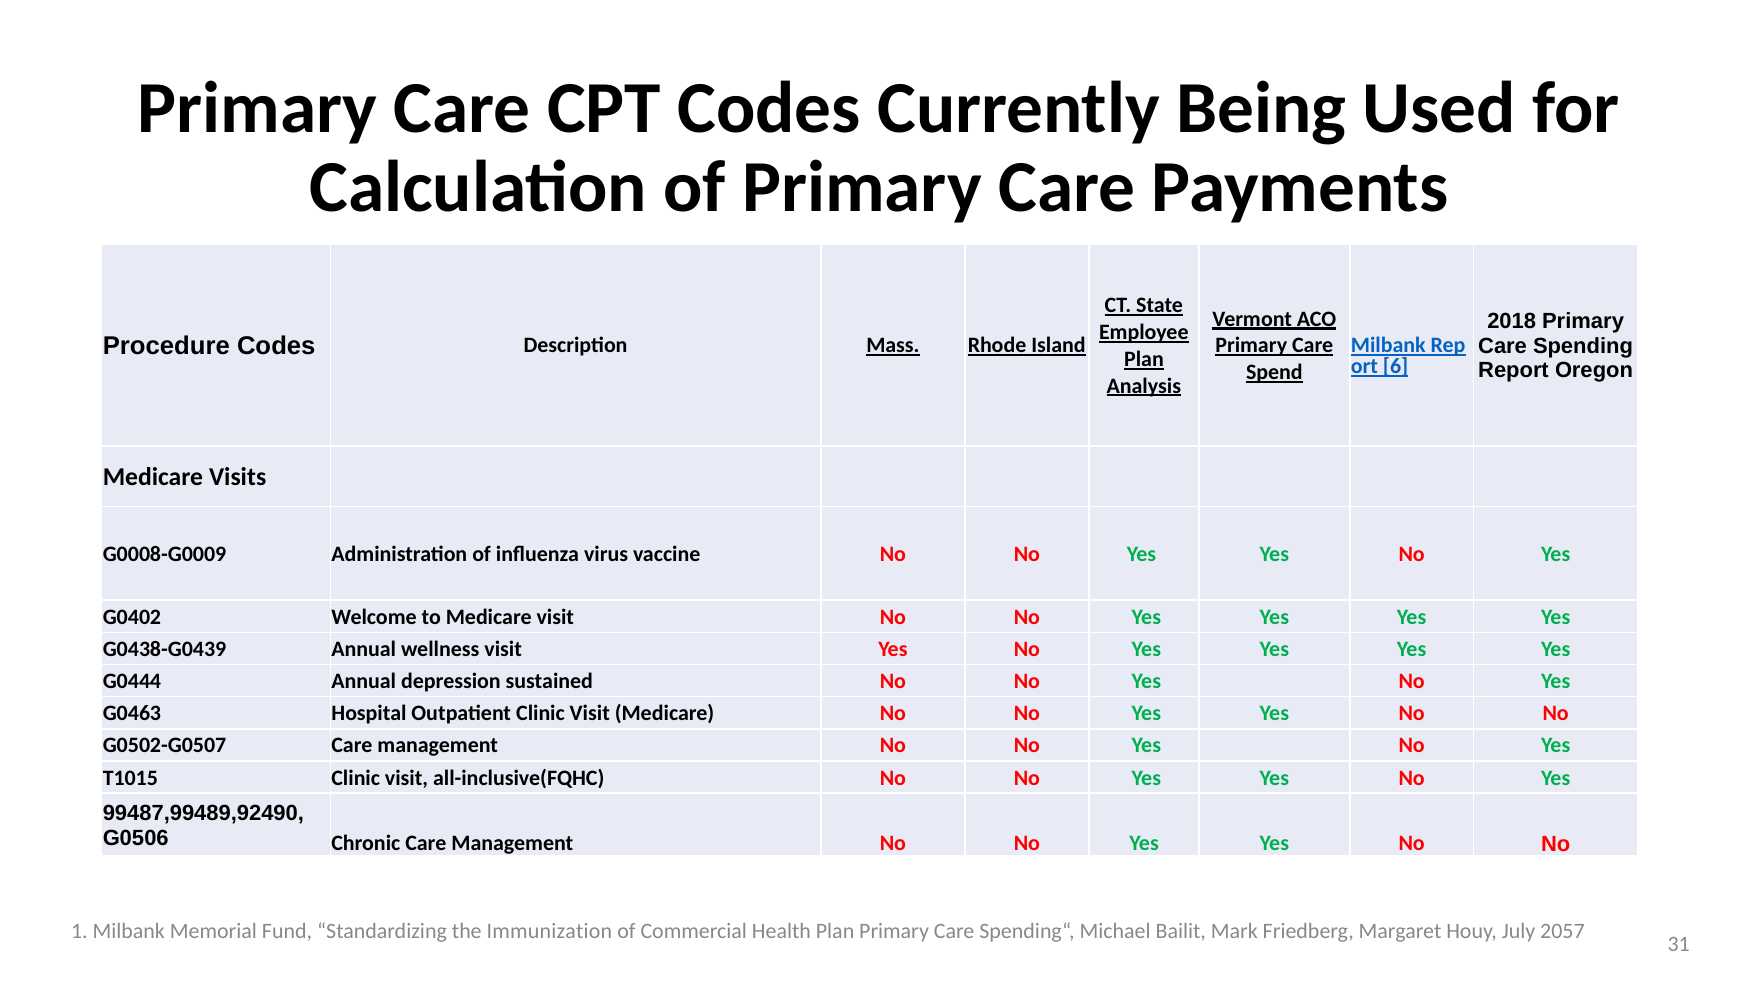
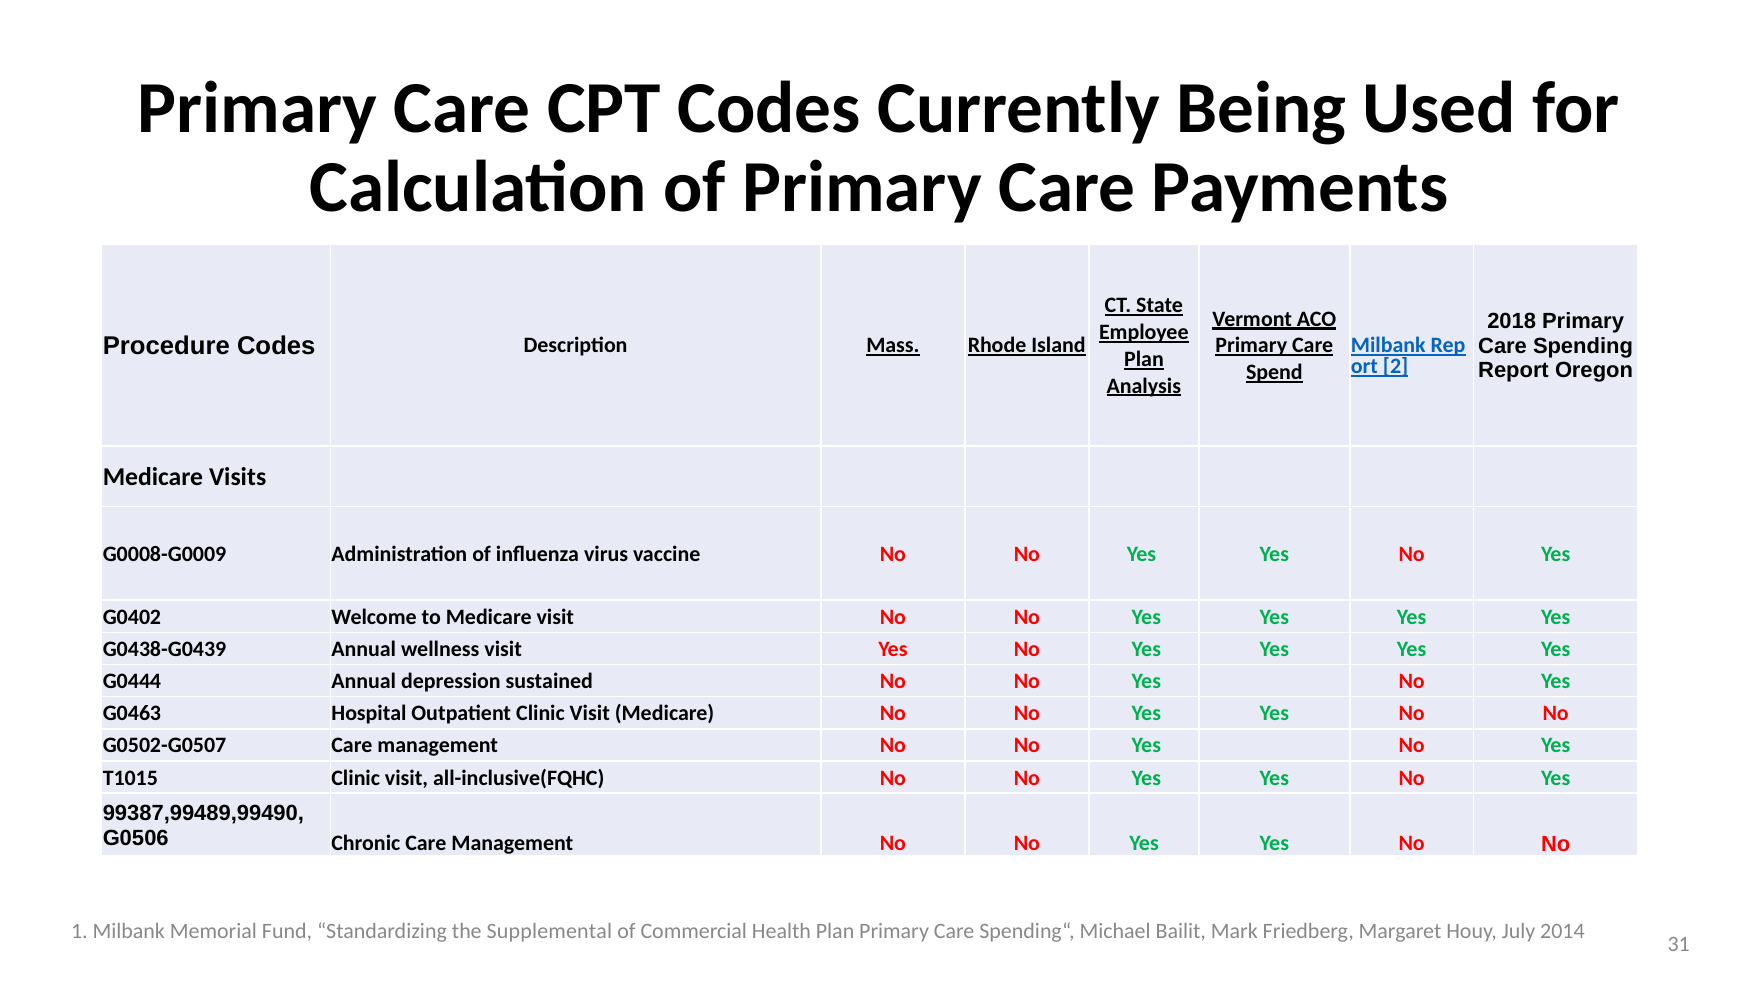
6: 6 -> 2
99487,99489,92490: 99487,99489,92490 -> 99387,99489,99490
Immunization: Immunization -> Supplemental
2057: 2057 -> 2014
